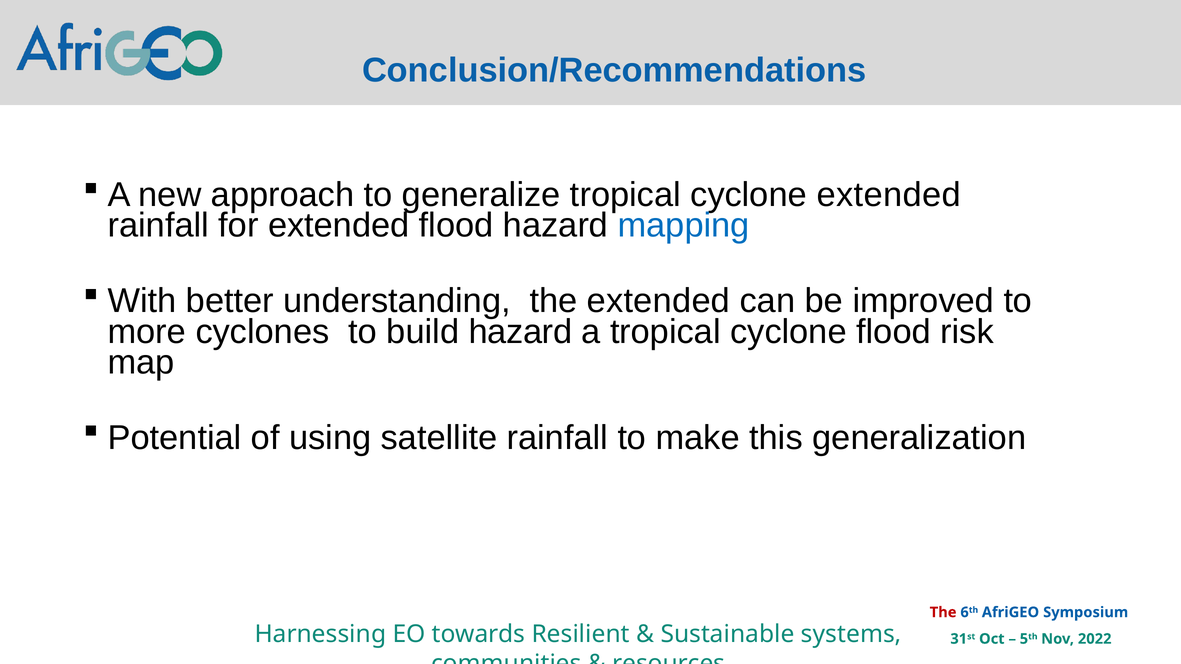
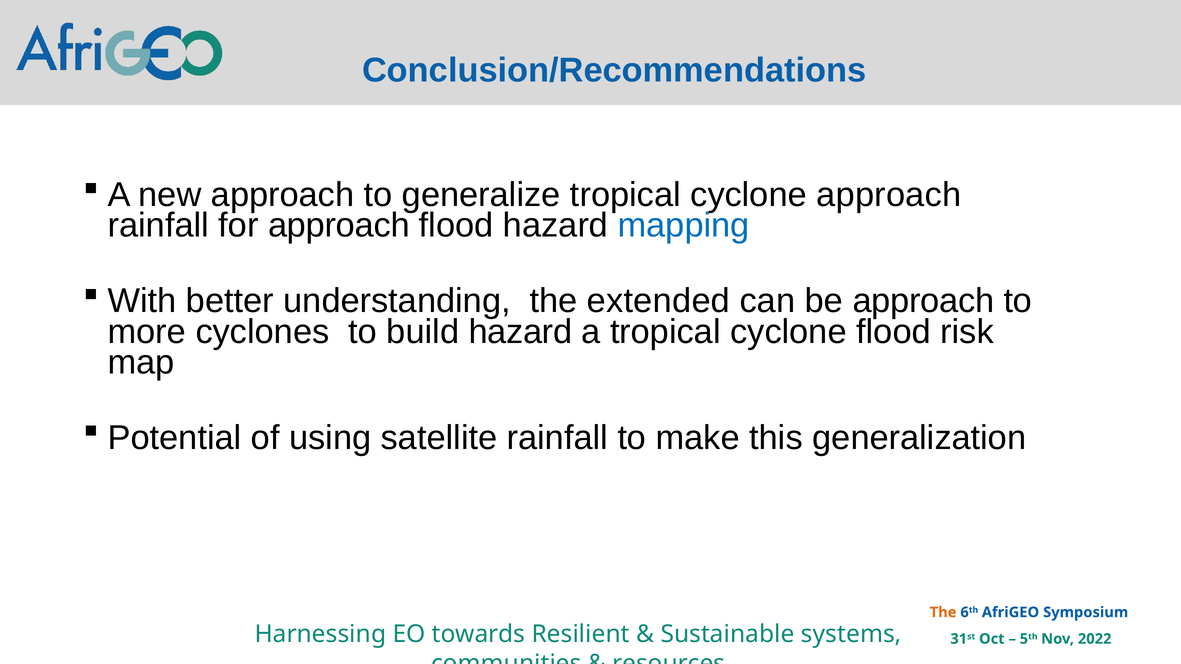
cyclone extended: extended -> approach
for extended: extended -> approach
be improved: improved -> approach
The at (943, 613) colour: red -> orange
